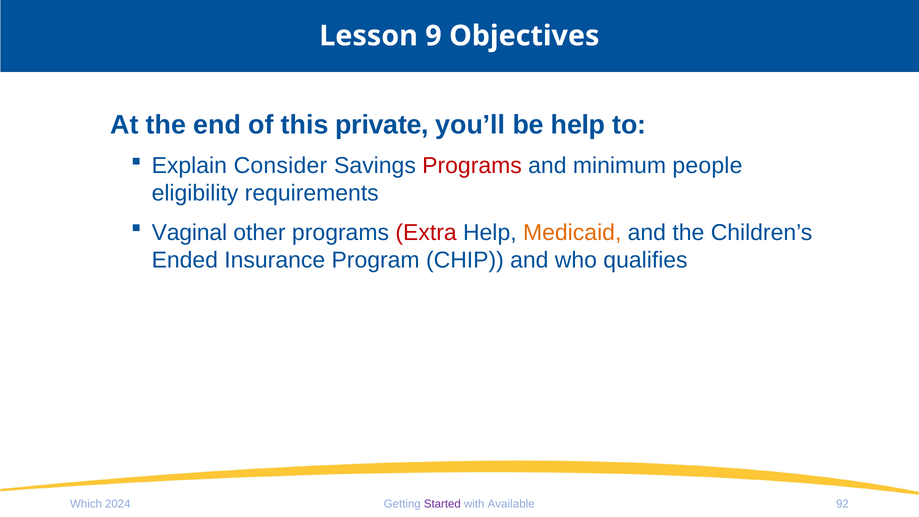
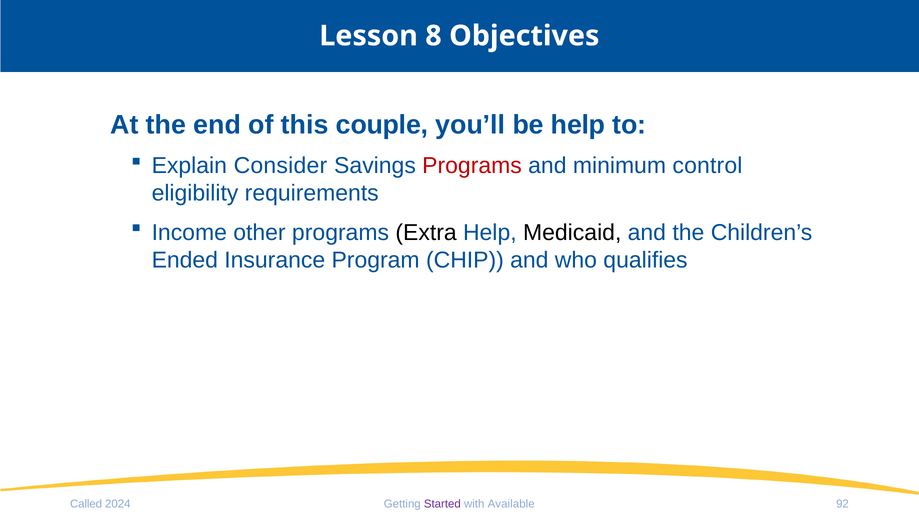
9: 9 -> 8
private: private -> couple
people: people -> control
Vaginal: Vaginal -> Income
Extra colour: red -> black
Medicaid colour: orange -> black
Which: Which -> Called
